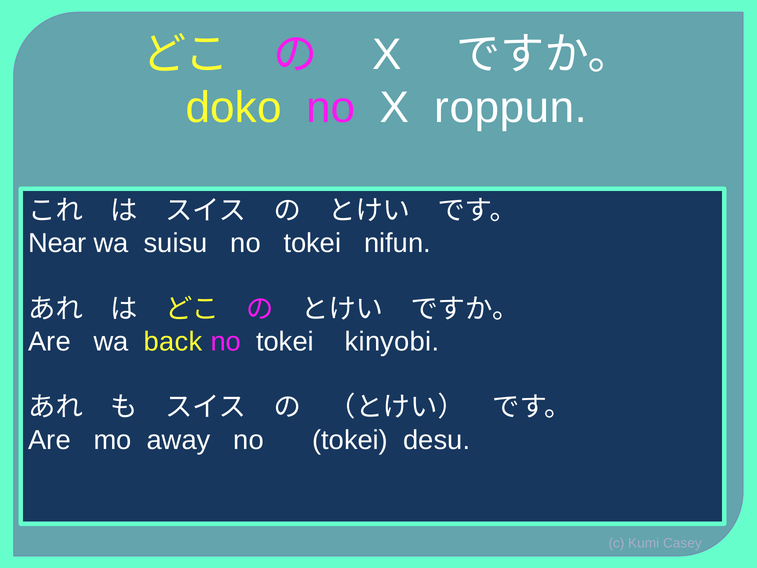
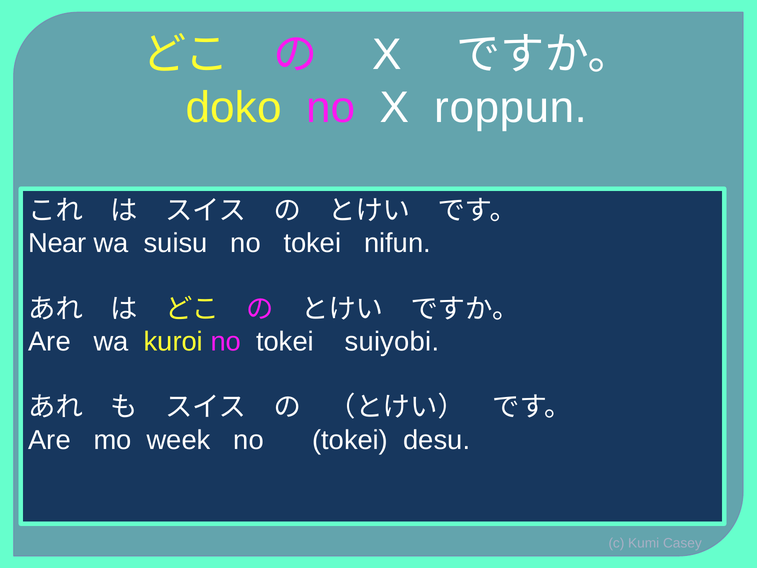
back: back -> kuroi
kinyobi: kinyobi -> suiyobi
away: away -> week
